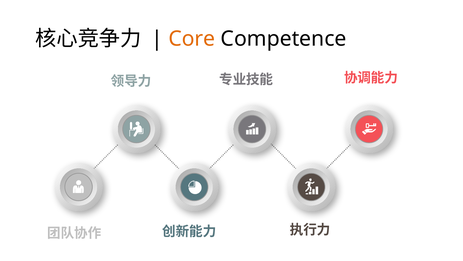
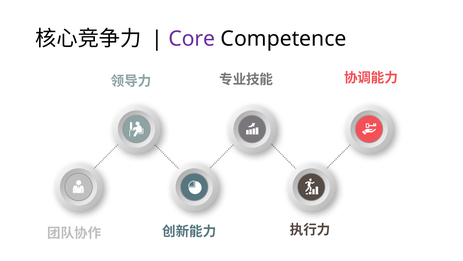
Core colour: orange -> purple
